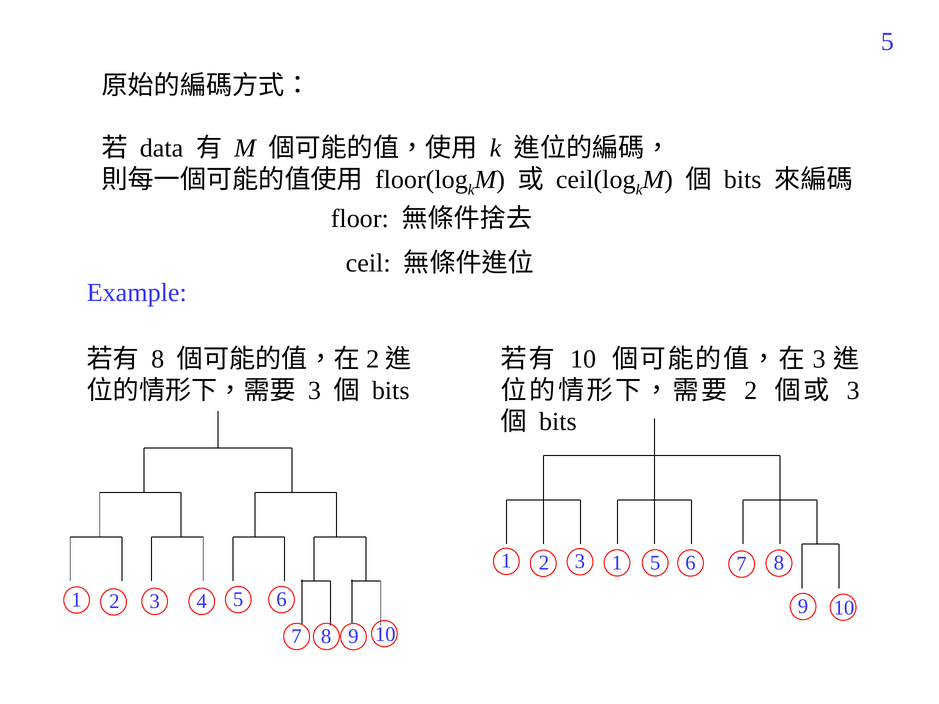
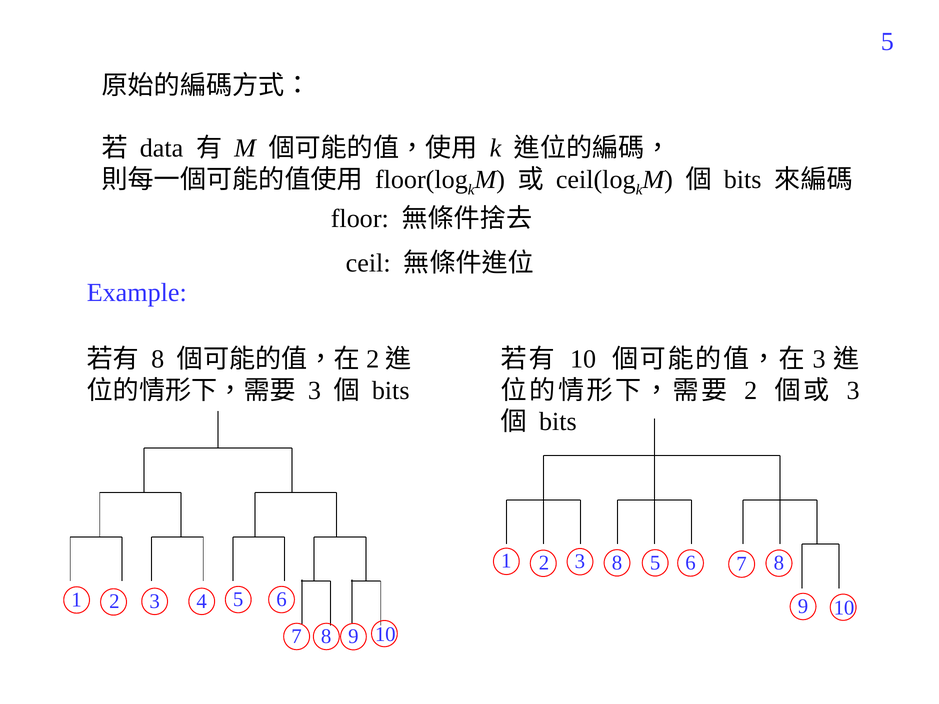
3 1: 1 -> 8
